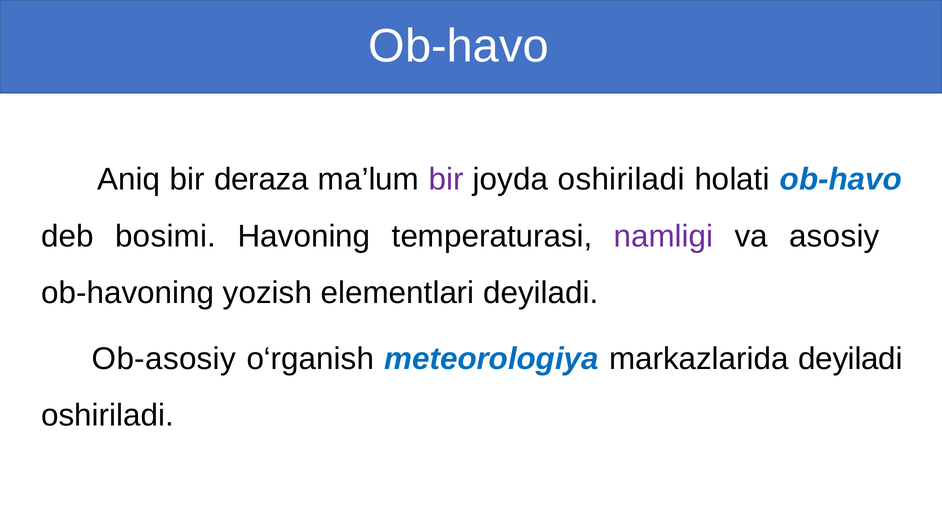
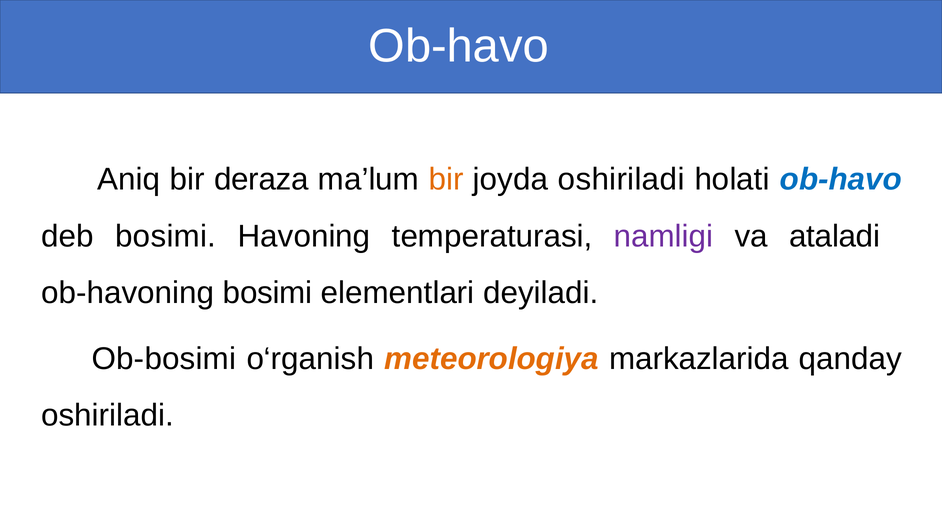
bir at (446, 180) colour: purple -> orange
asosiy: asosiy -> ataladi
ob-havoning yozish: yozish -> bosimi
Ob-asosiy: Ob-asosiy -> Ob-bosimi
meteorologiya colour: blue -> orange
markazlarida deyiladi: deyiladi -> qanday
